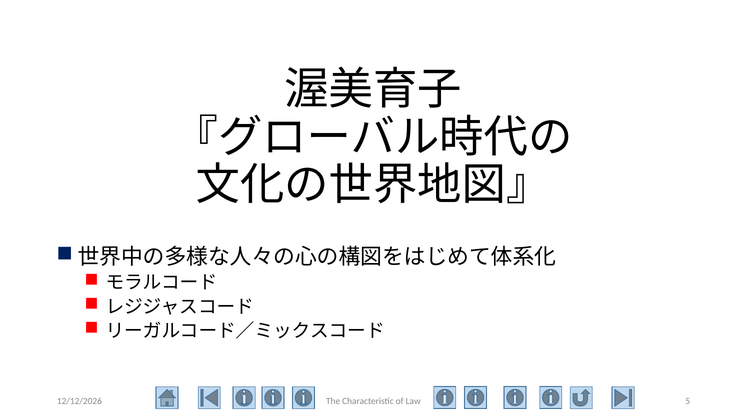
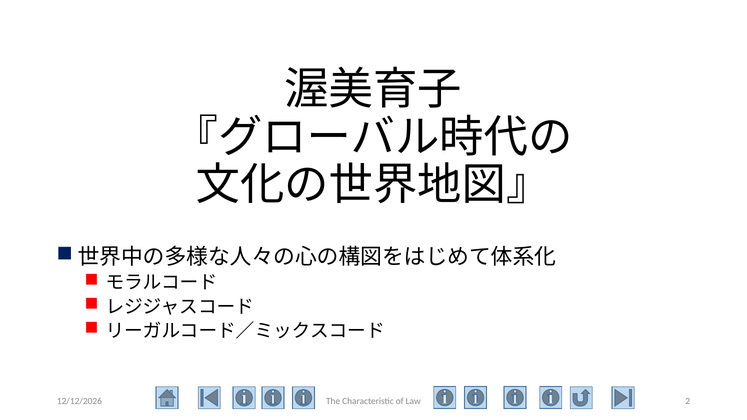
5: 5 -> 2
